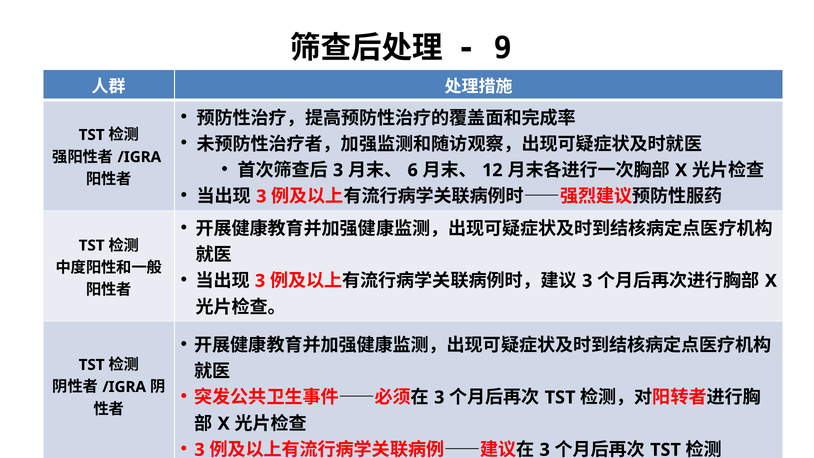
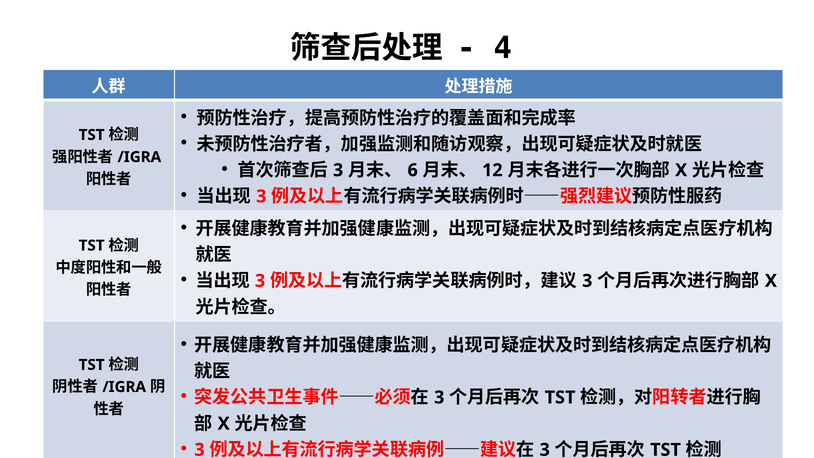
9: 9 -> 4
